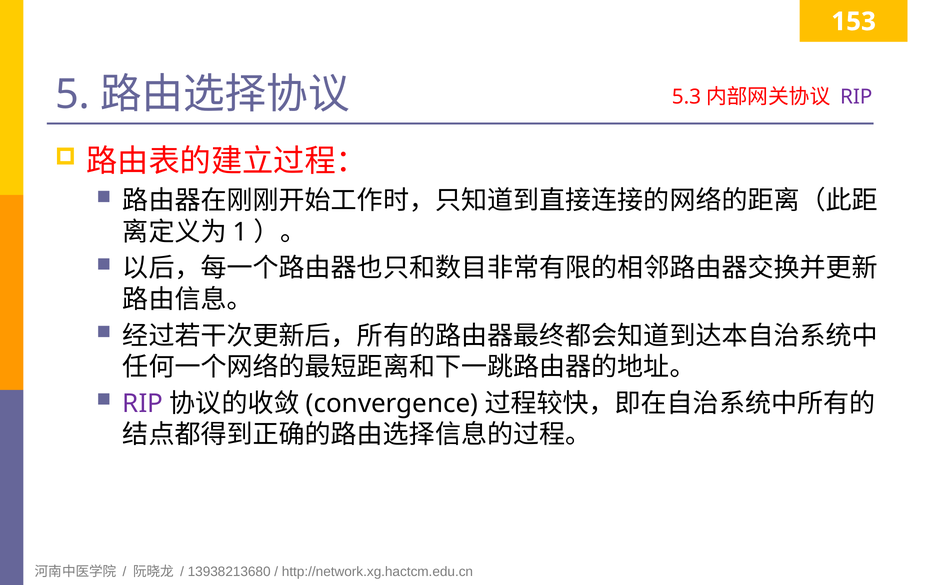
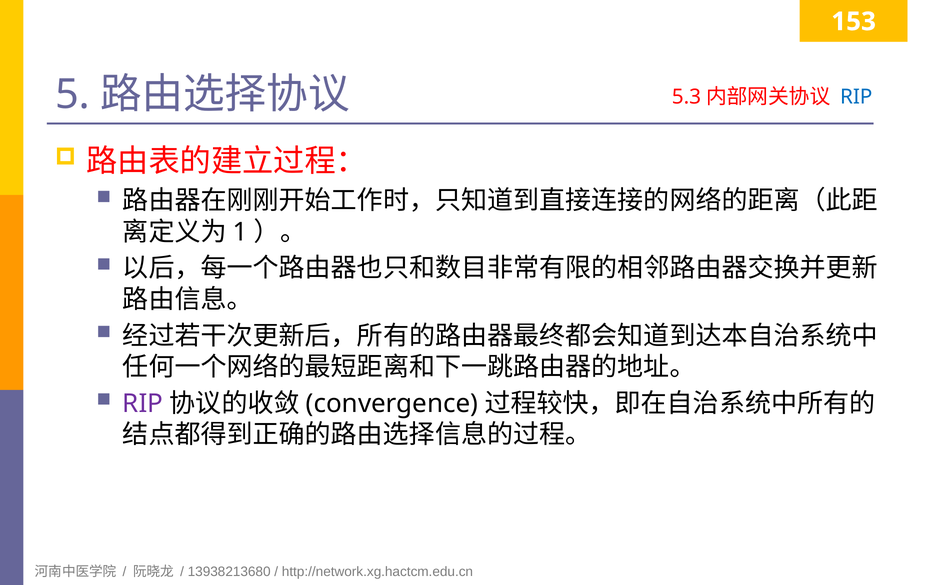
RIP at (856, 97) colour: purple -> blue
